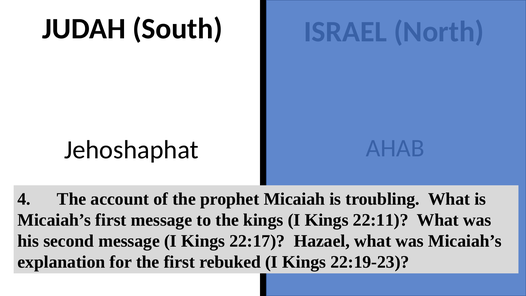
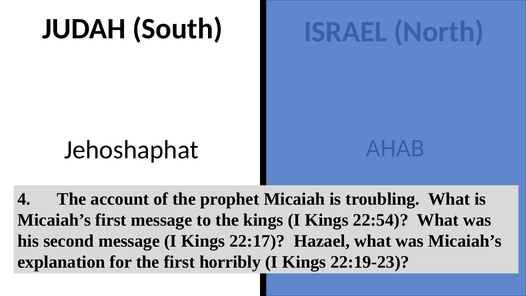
22:11: 22:11 -> 22:54
rebuked: rebuked -> horribly
